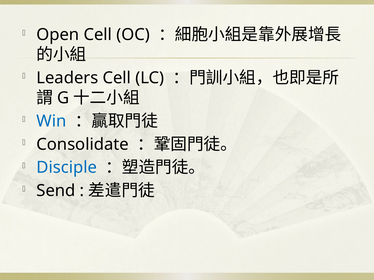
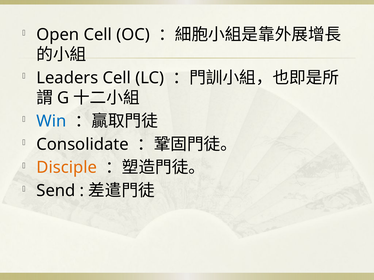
Disciple colour: blue -> orange
